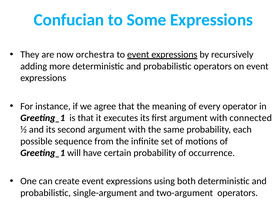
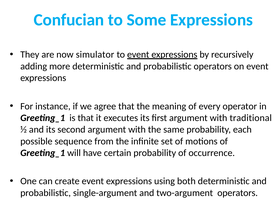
orchestra: orchestra -> simulator
connected: connected -> traditional
